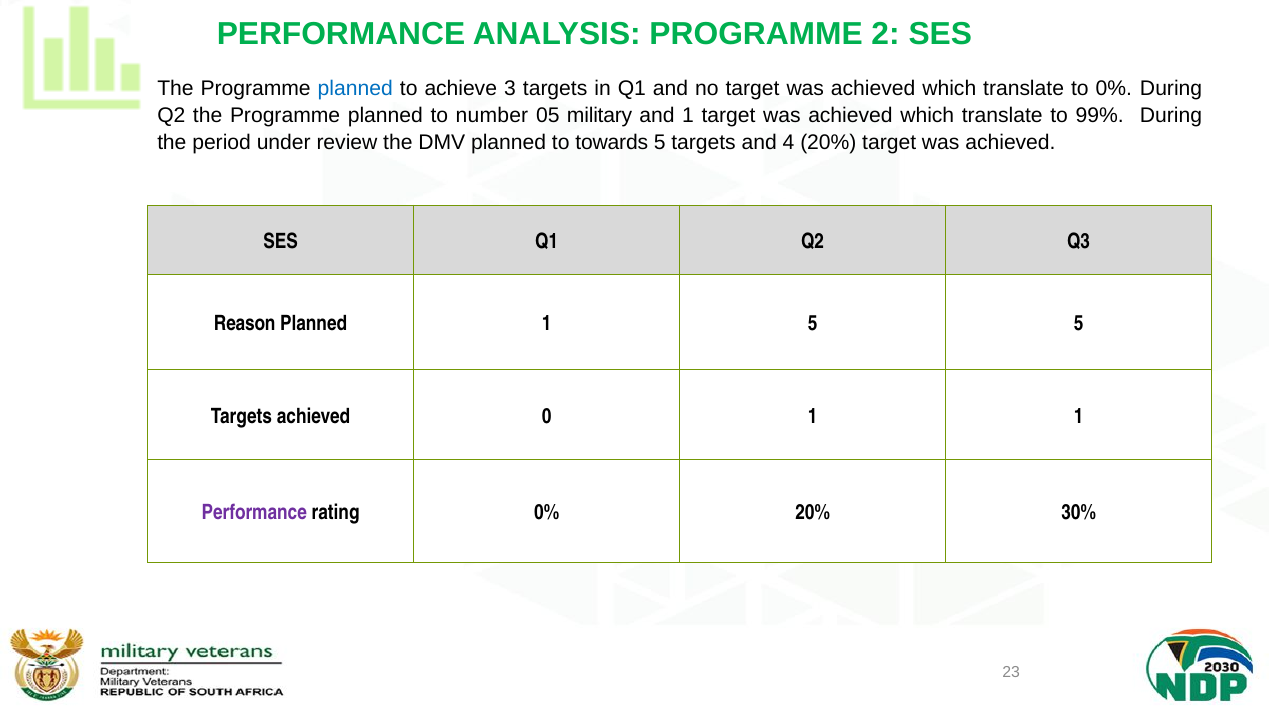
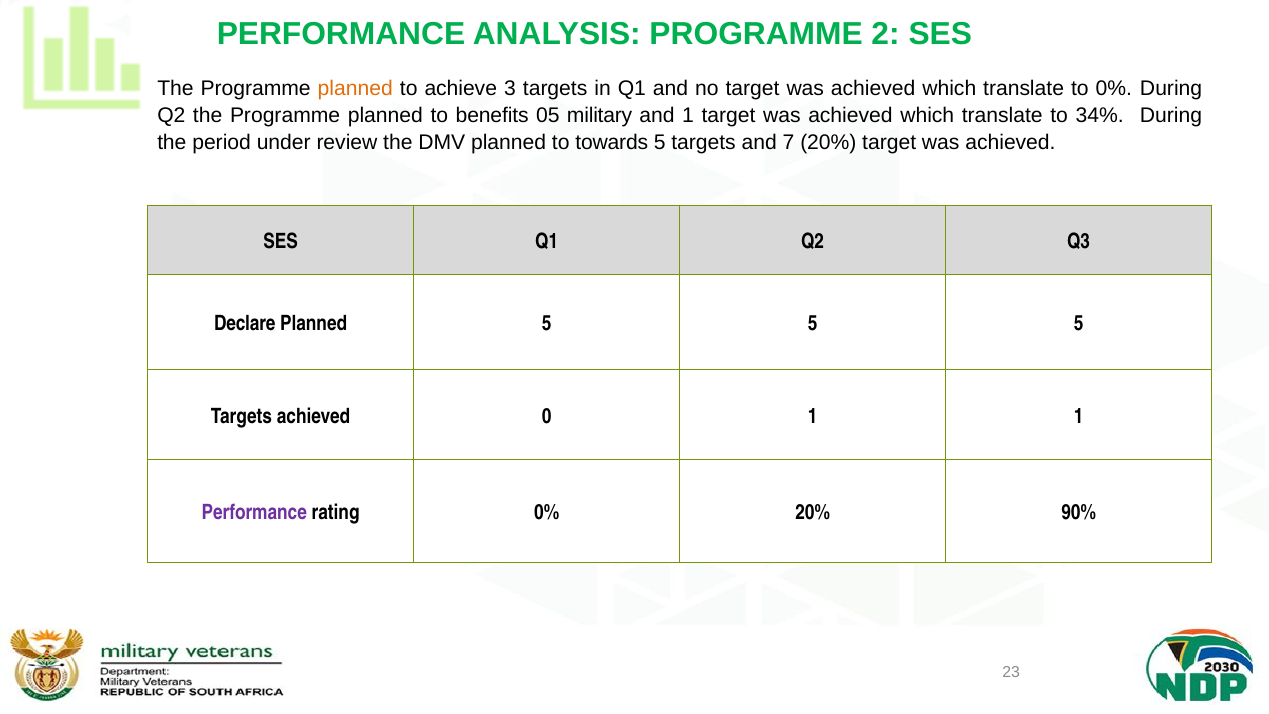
planned at (355, 89) colour: blue -> orange
number: number -> benefits
99%: 99% -> 34%
4: 4 -> 7
Reason: Reason -> Declare
Planned 1: 1 -> 5
30%: 30% -> 90%
